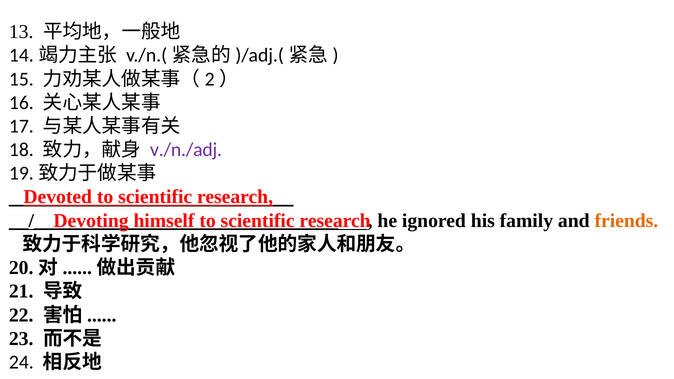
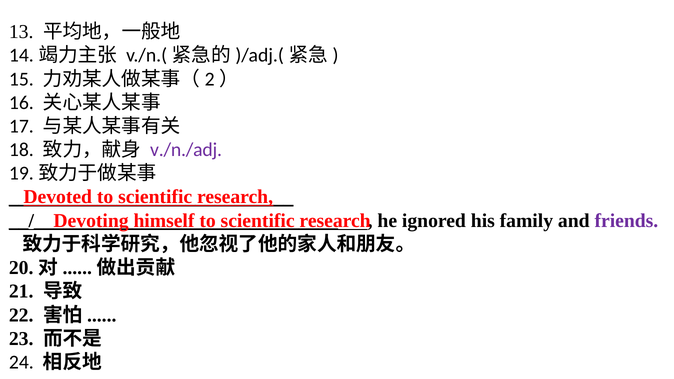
friends colour: orange -> purple
